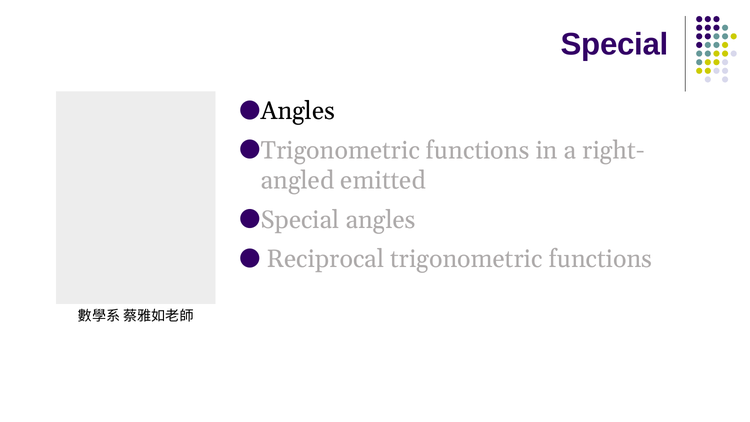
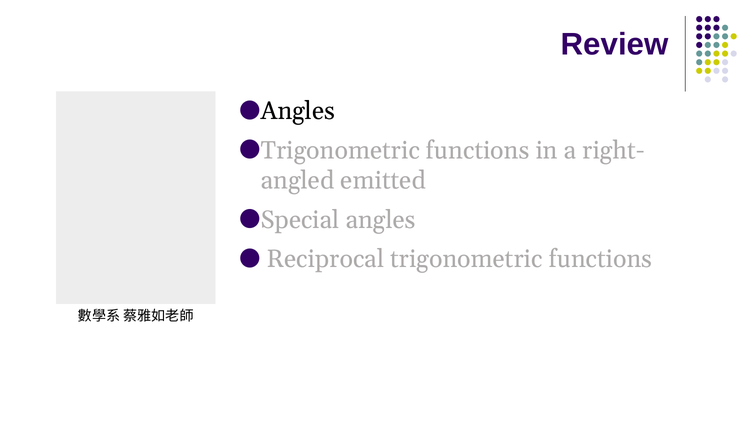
Special at (615, 45): Special -> Review
